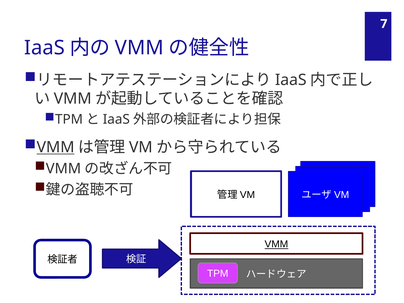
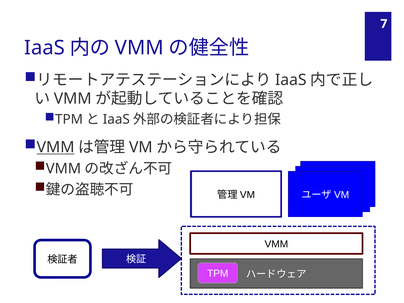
VMM at (276, 244) underline: present -> none
